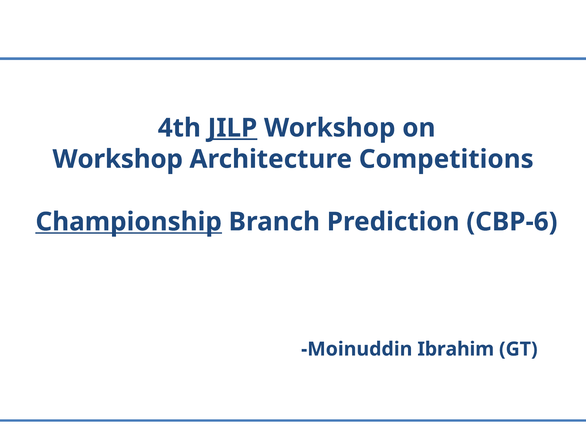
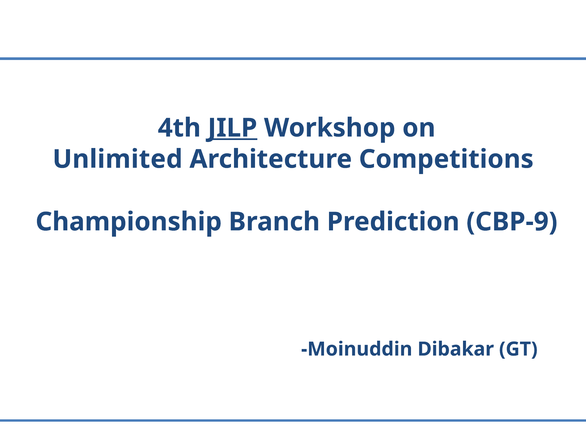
Workshop at (118, 159): Workshop -> Unlimited
Championship underline: present -> none
CBP-6: CBP-6 -> CBP-9
Ibrahim: Ibrahim -> Dibakar
